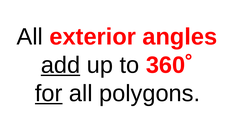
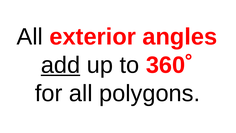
for underline: present -> none
